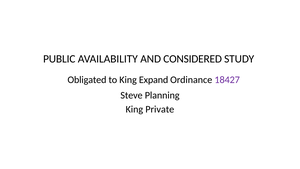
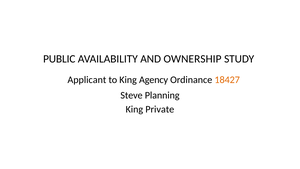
CONSIDERED: CONSIDERED -> OWNERSHIP
Obligated: Obligated -> Applicant
Expand: Expand -> Agency
18427 colour: purple -> orange
